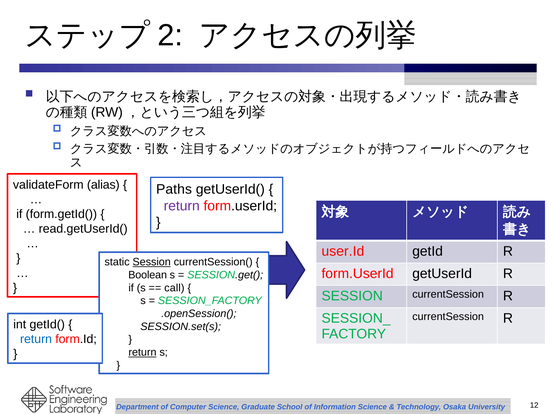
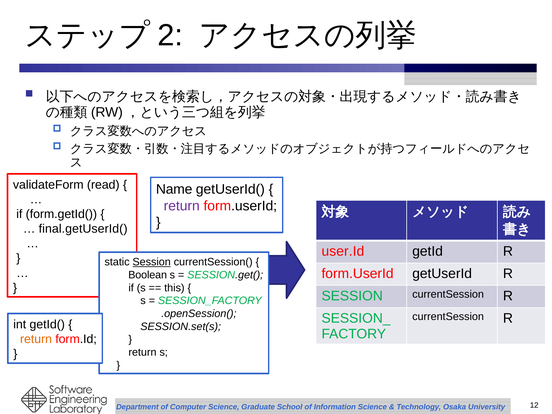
alias: alias -> read
Paths: Paths -> Name
read.getUserId(: read.getUserId( -> final.getUserId(
call: call -> this
return at (36, 339) colour: blue -> orange
return at (142, 352) underline: present -> none
